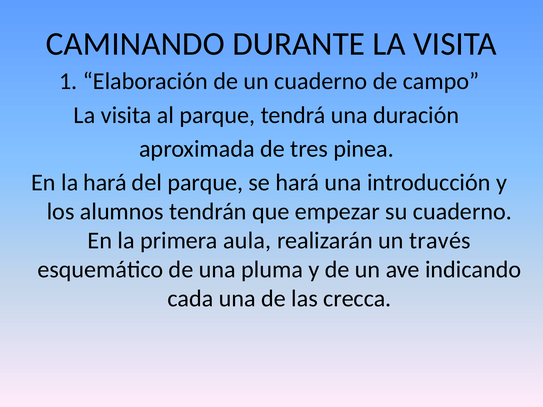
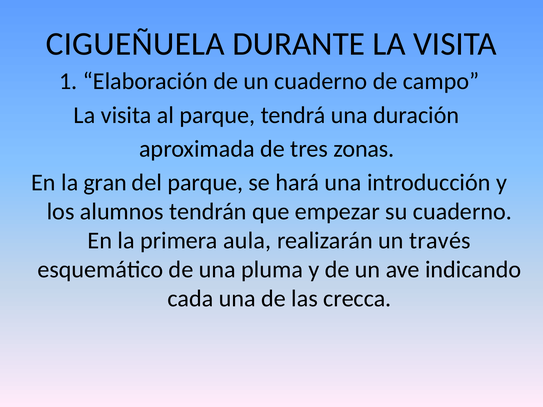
CAMINANDO: CAMINANDO -> CIGUEÑUELA
pinea: pinea -> zonas
la hará: hará -> gran
